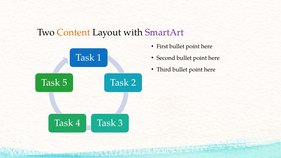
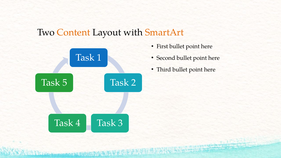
SmartArt colour: purple -> orange
